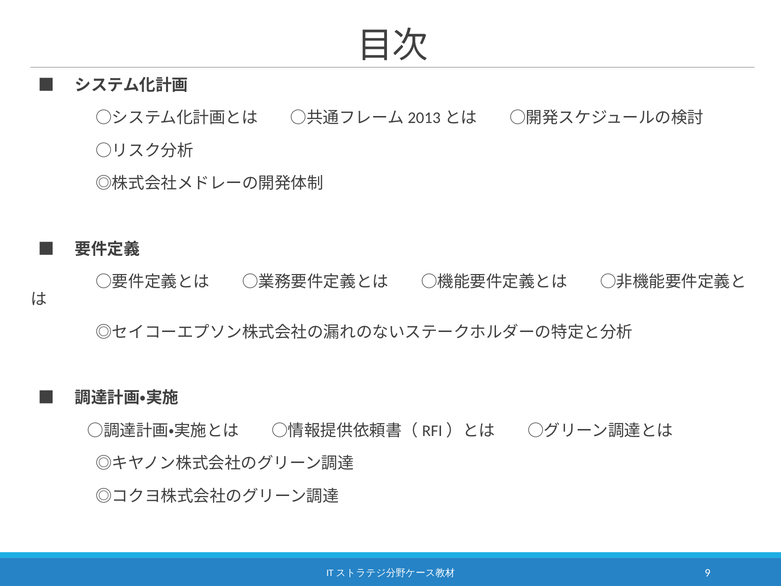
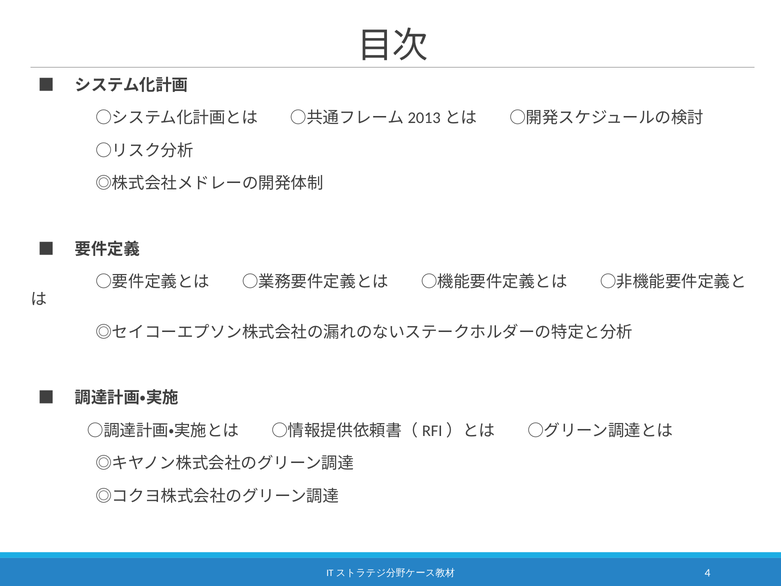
9: 9 -> 4
